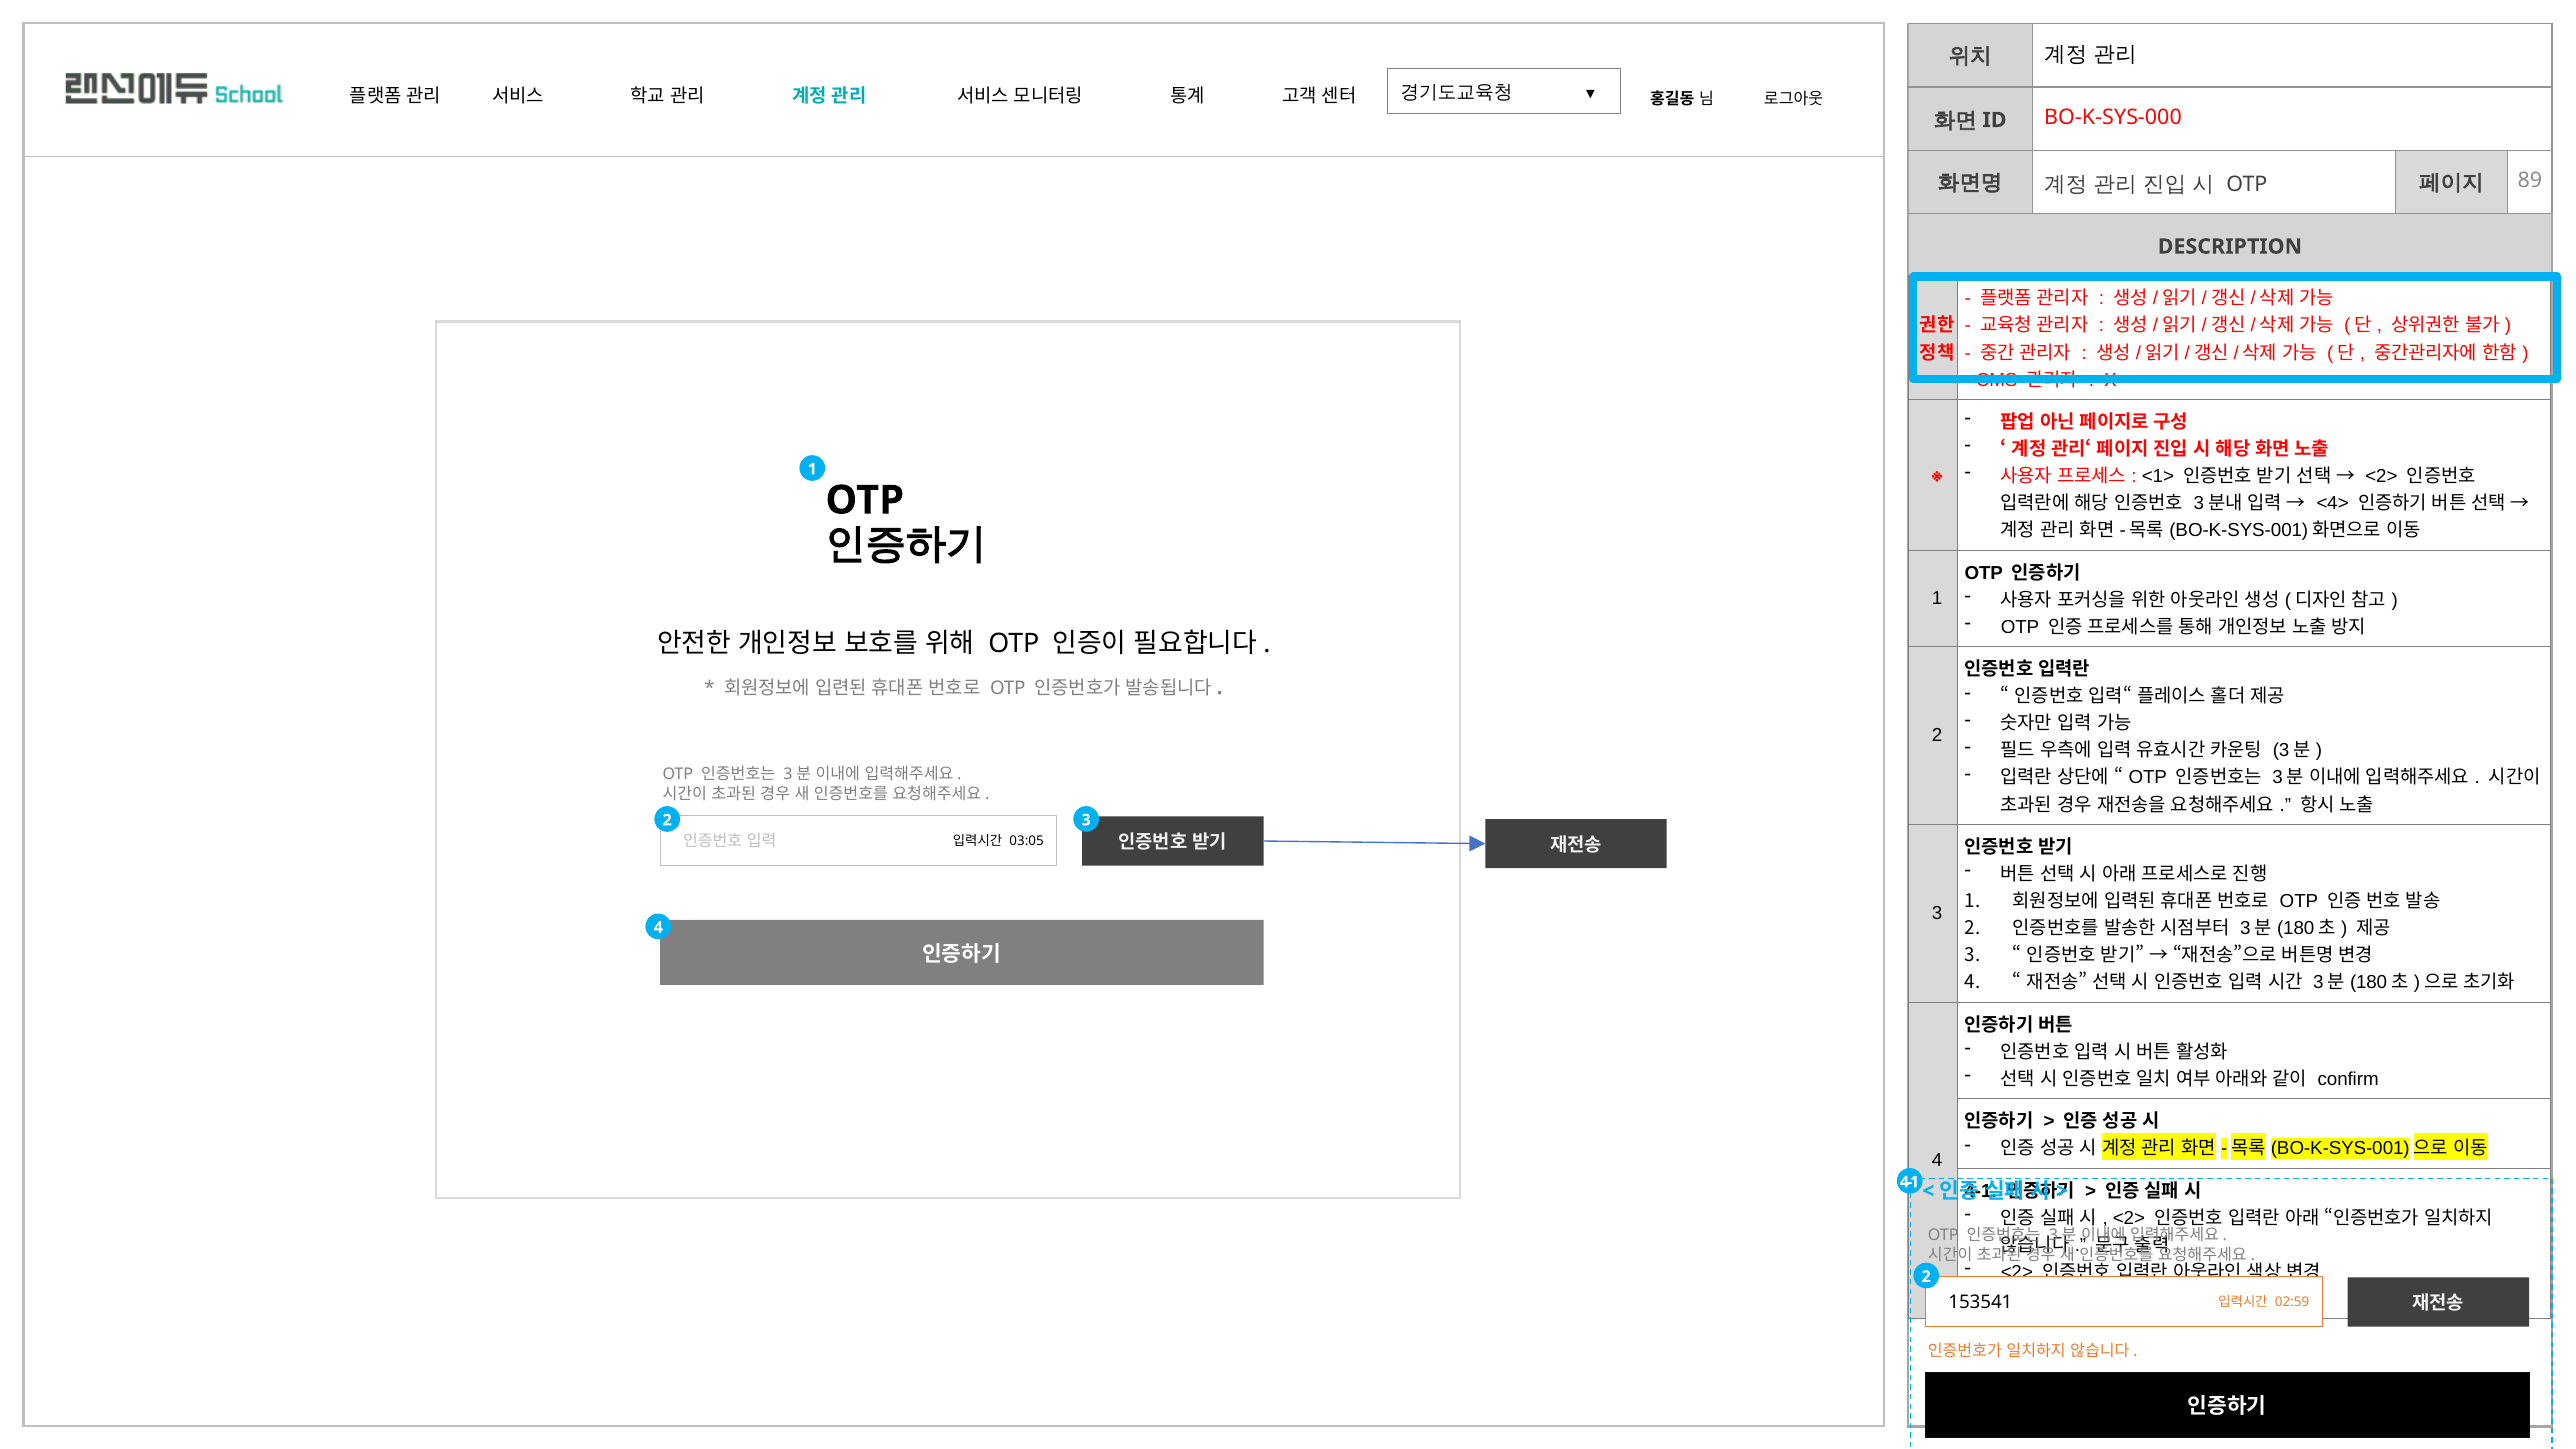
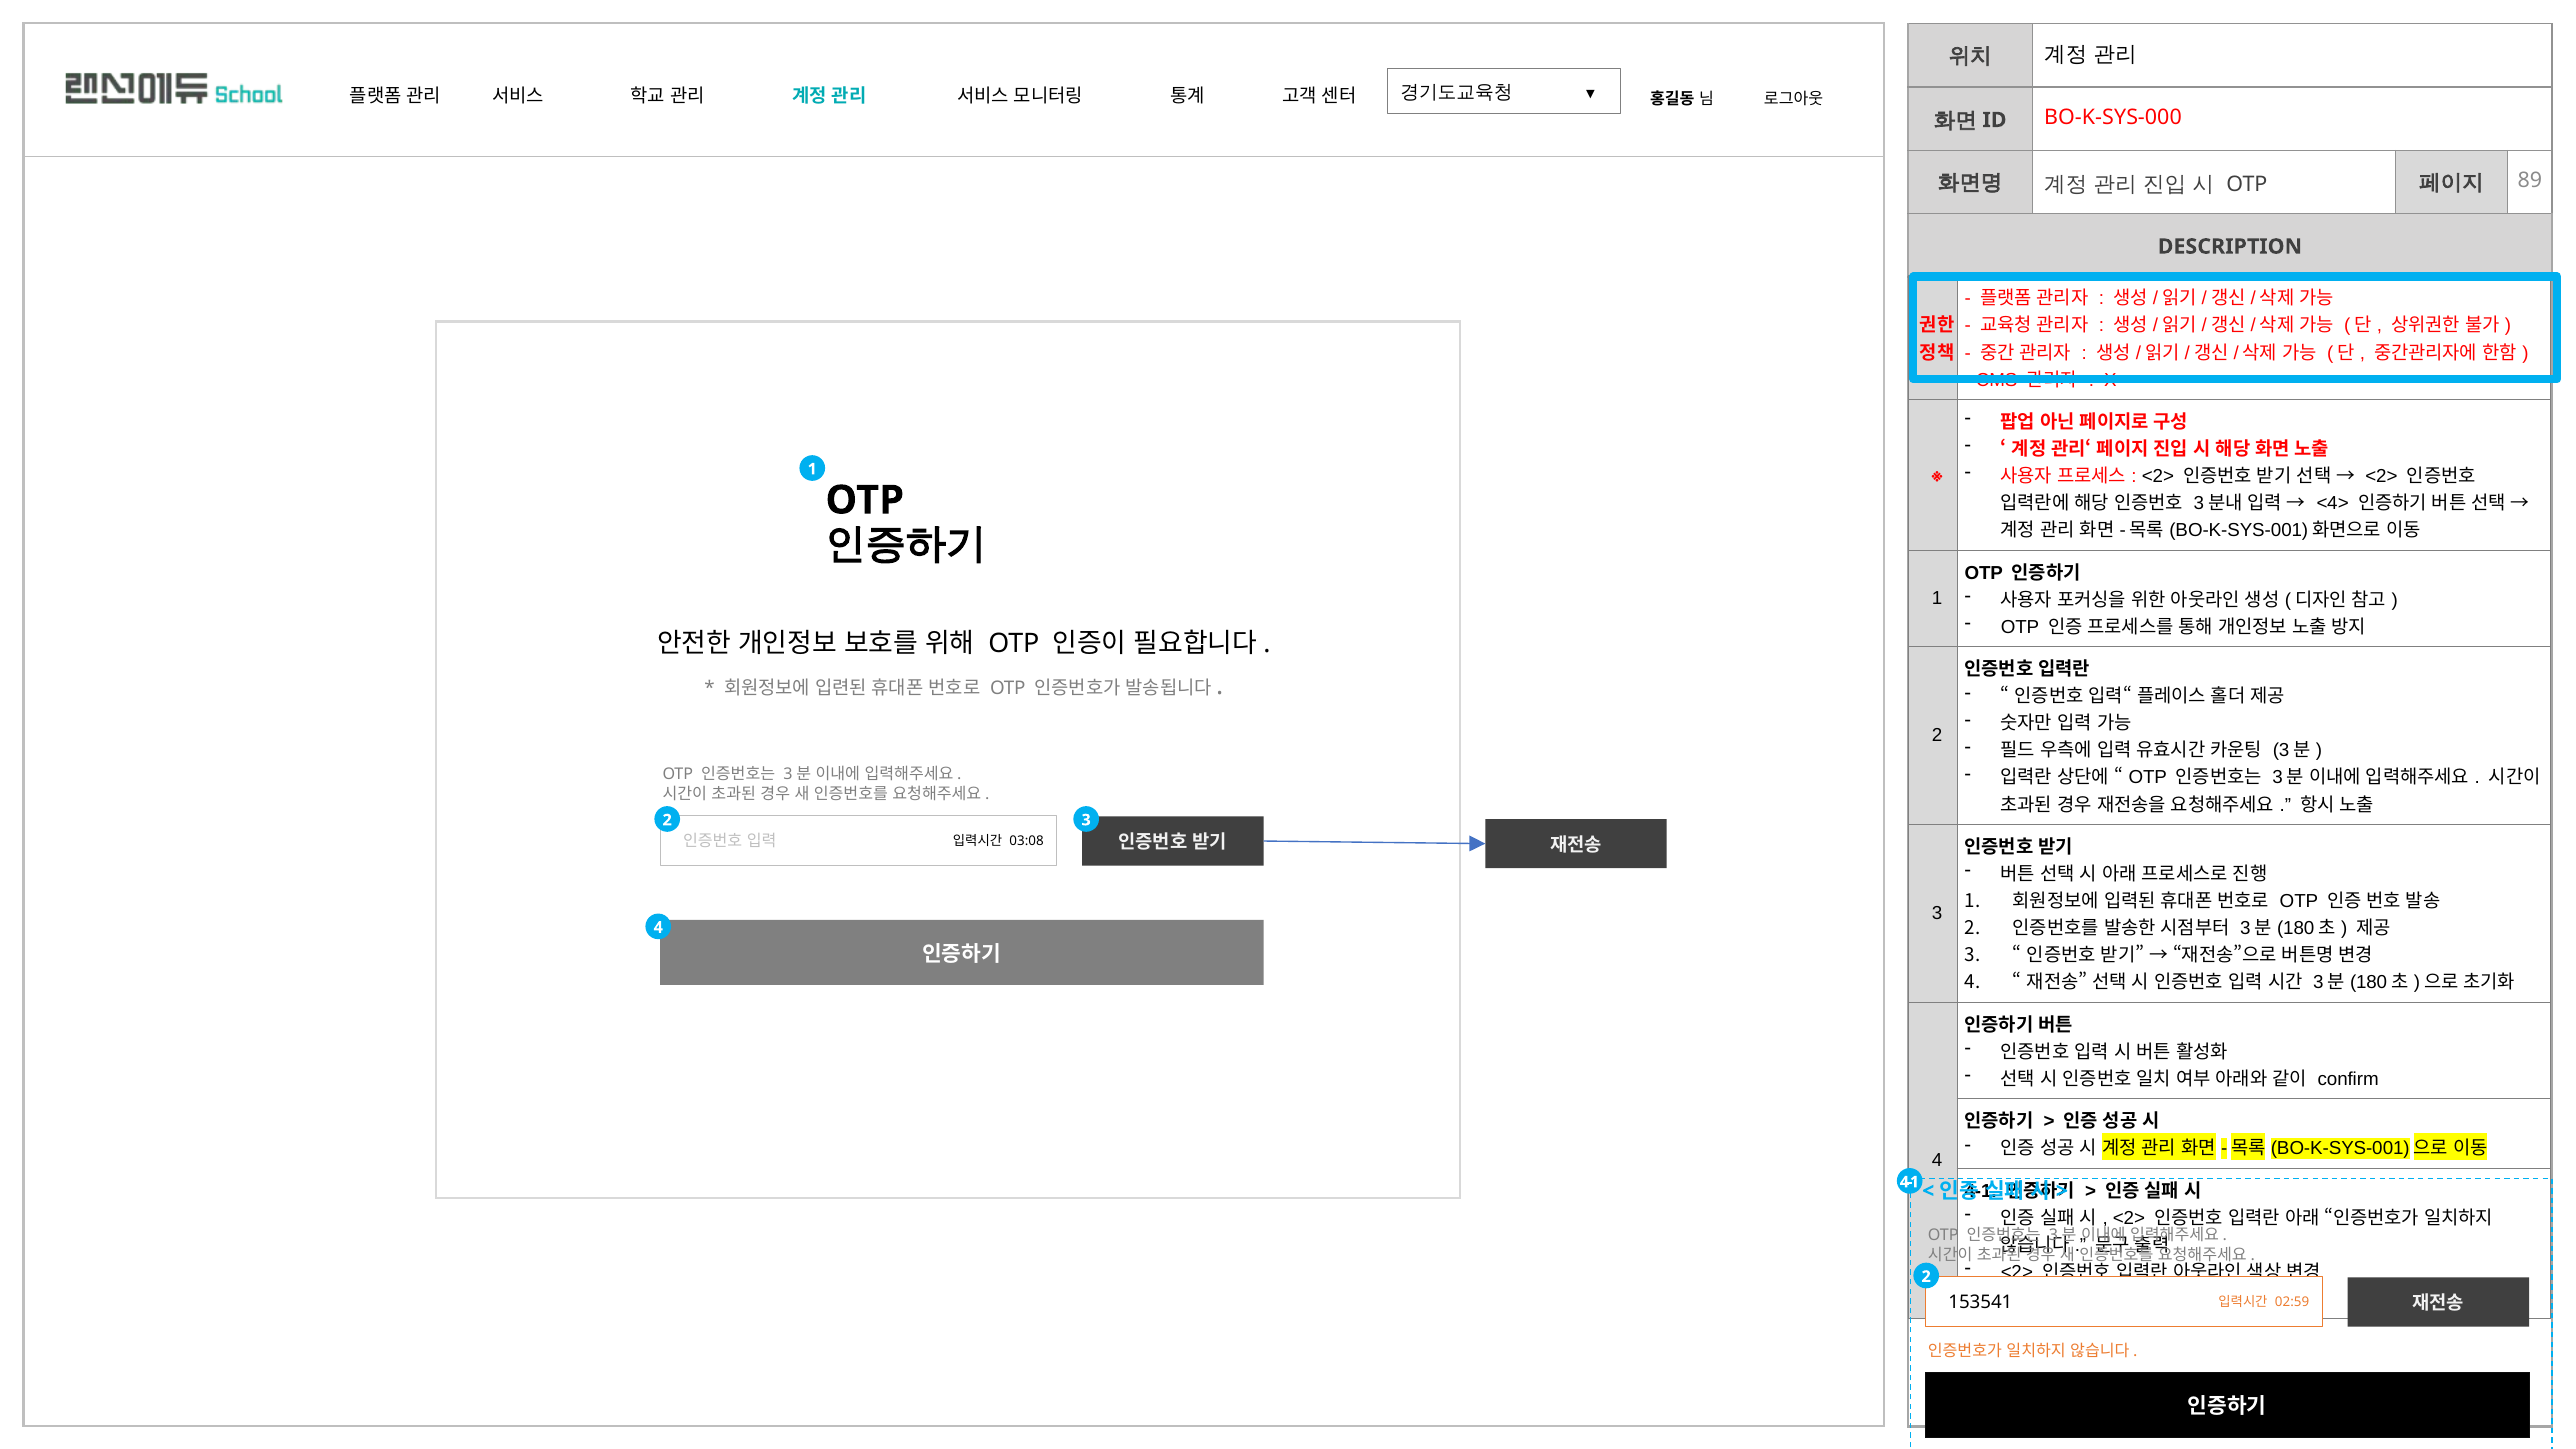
<1> at (2158, 476): <1> -> <2>
03:05: 03:05 -> 03:08
